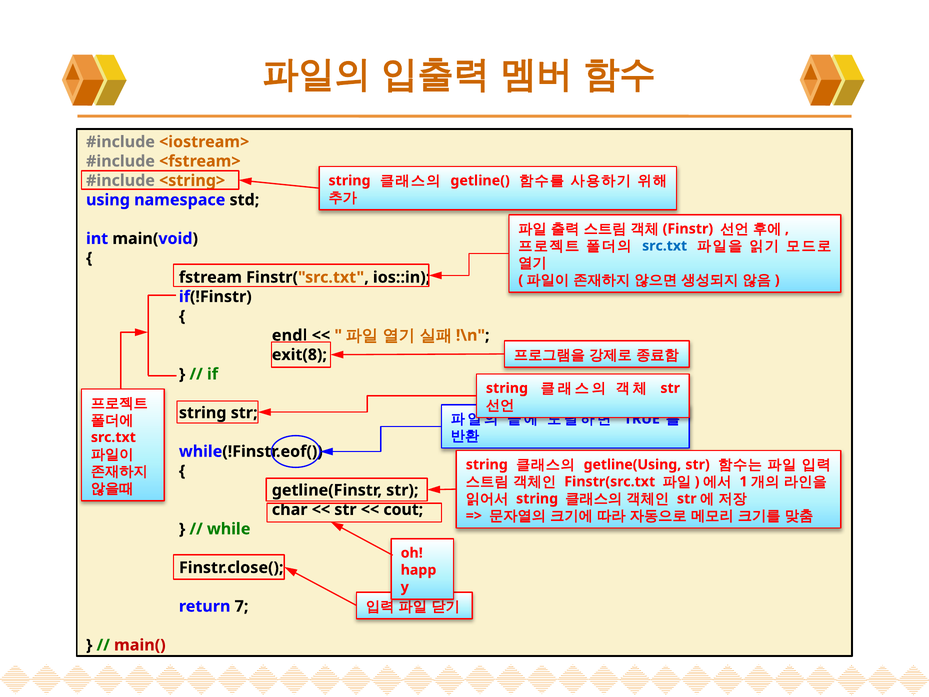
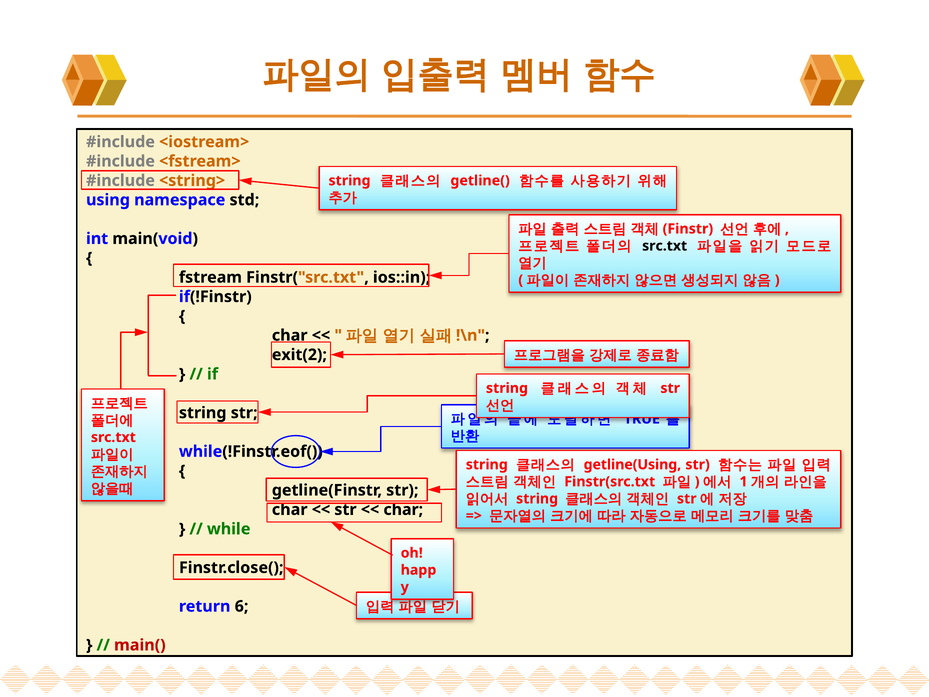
src.txt at (665, 246) colour: blue -> black
endl at (290, 335): endl -> char
exit(8: exit(8 -> exit(2
cout at (403, 509): cout -> char
7: 7 -> 6
